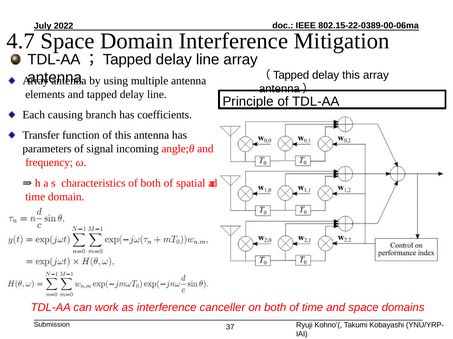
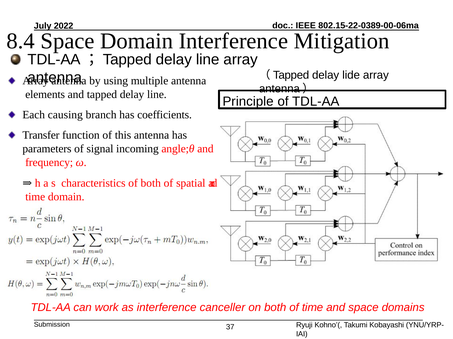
4.7: 4.7 -> 8.4
delay this: this -> lide
